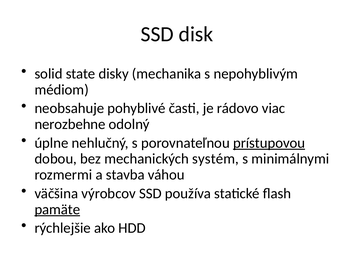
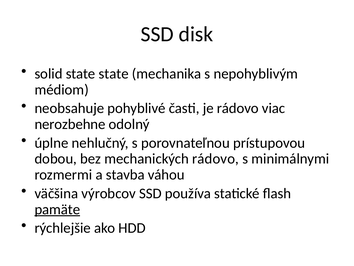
state disky: disky -> state
prístupovou underline: present -> none
mechanických systém: systém -> rádovo
